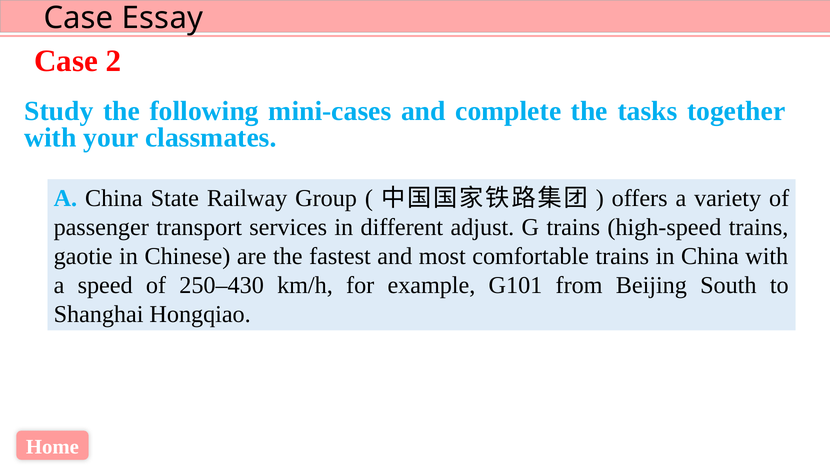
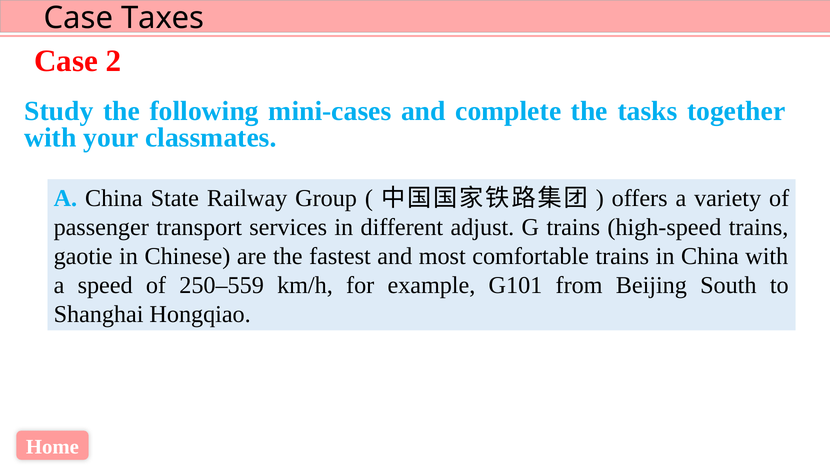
Essay: Essay -> Taxes
250–430: 250–430 -> 250–559
